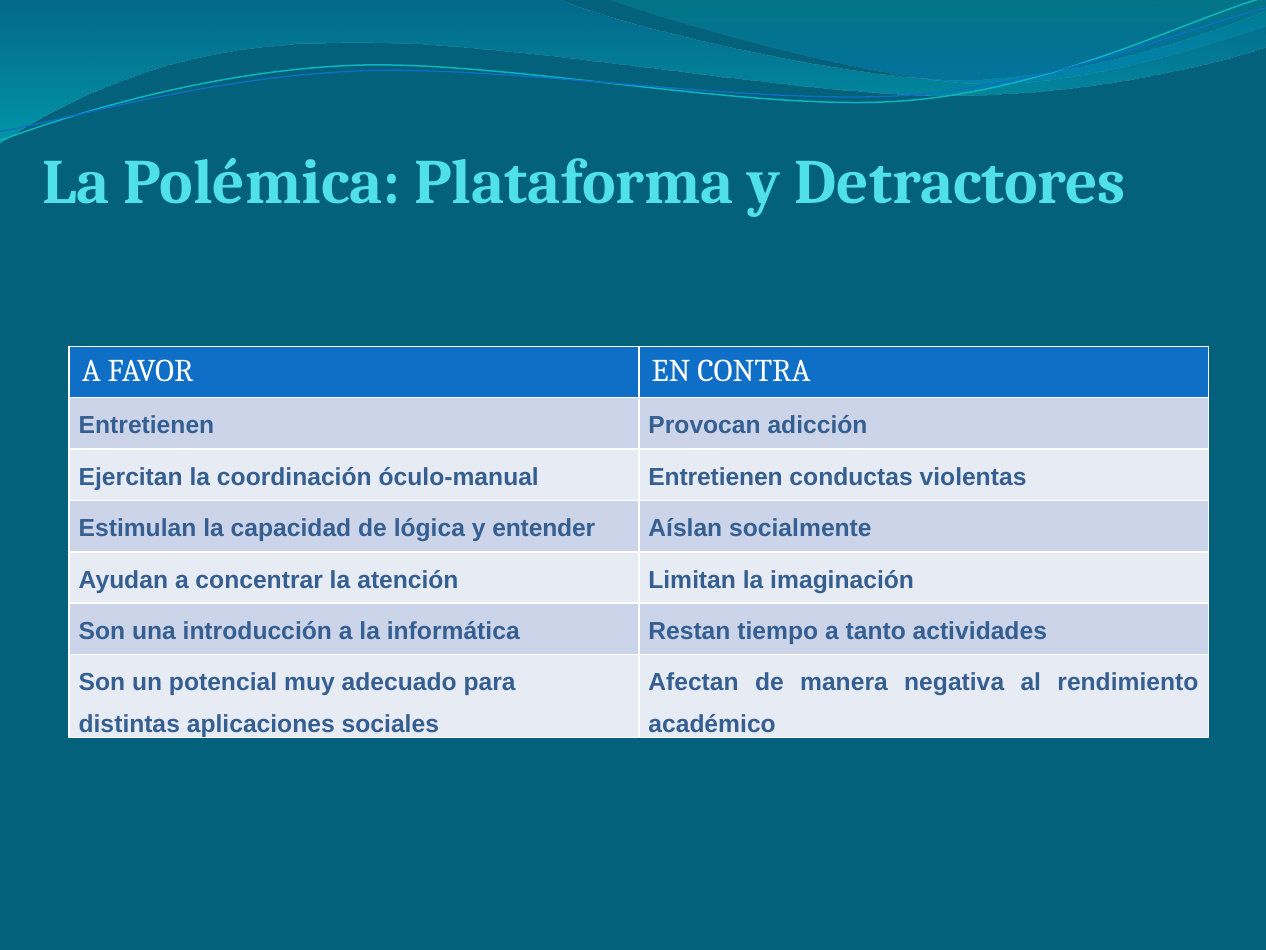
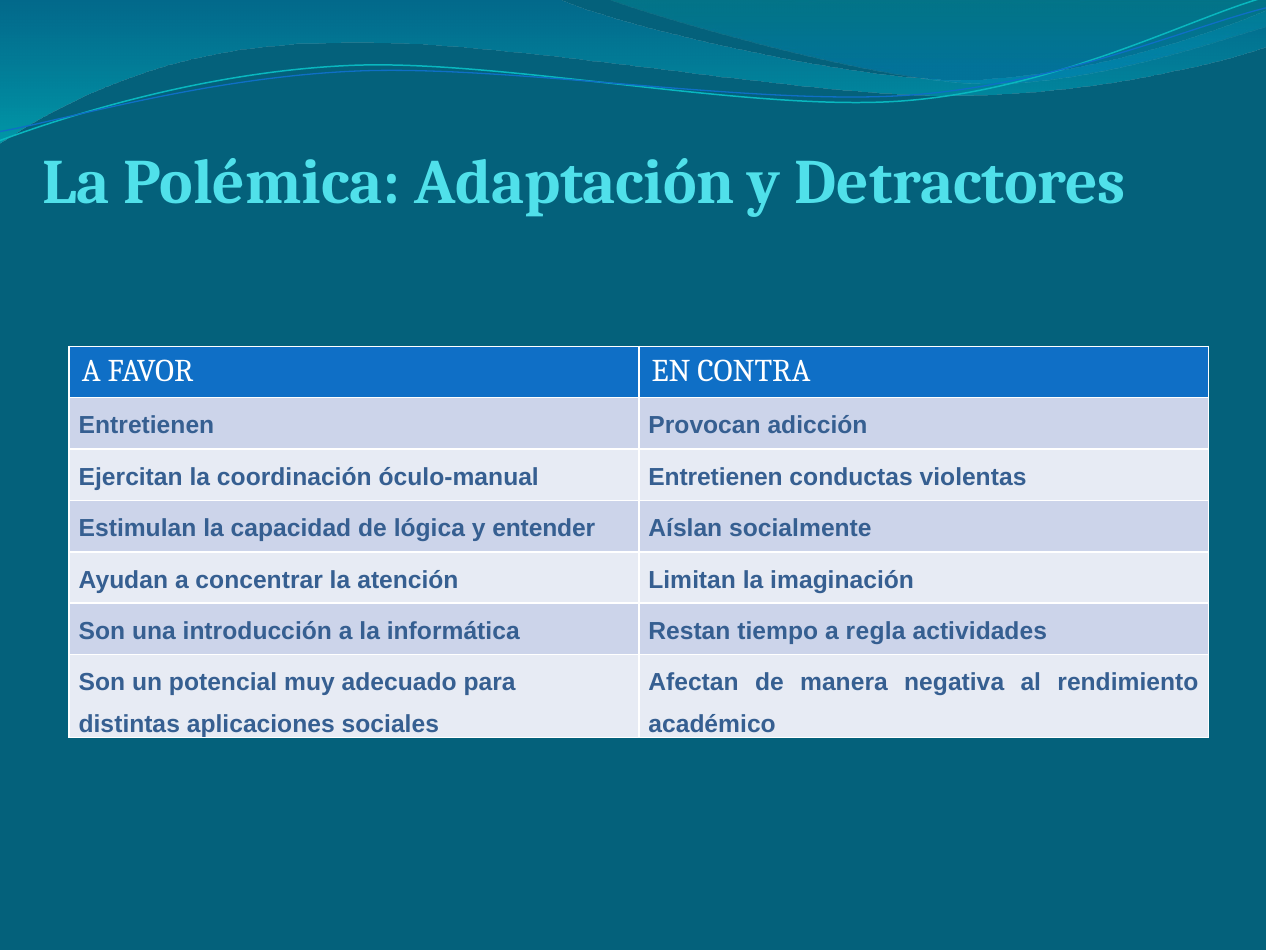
Plataforma: Plataforma -> Adaptación
tanto: tanto -> regla
